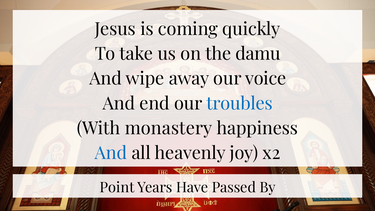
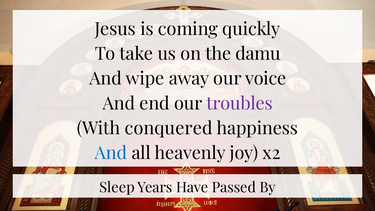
troubles colour: blue -> purple
monastery: monastery -> conquered
Point: Point -> Sleep
